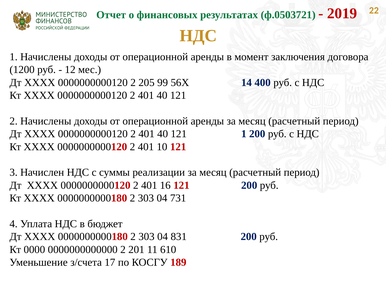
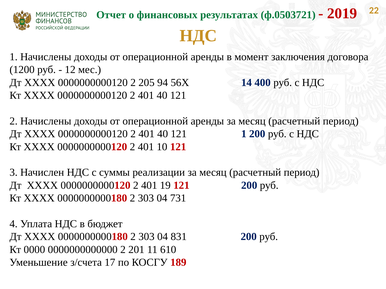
99: 99 -> 94
16: 16 -> 19
